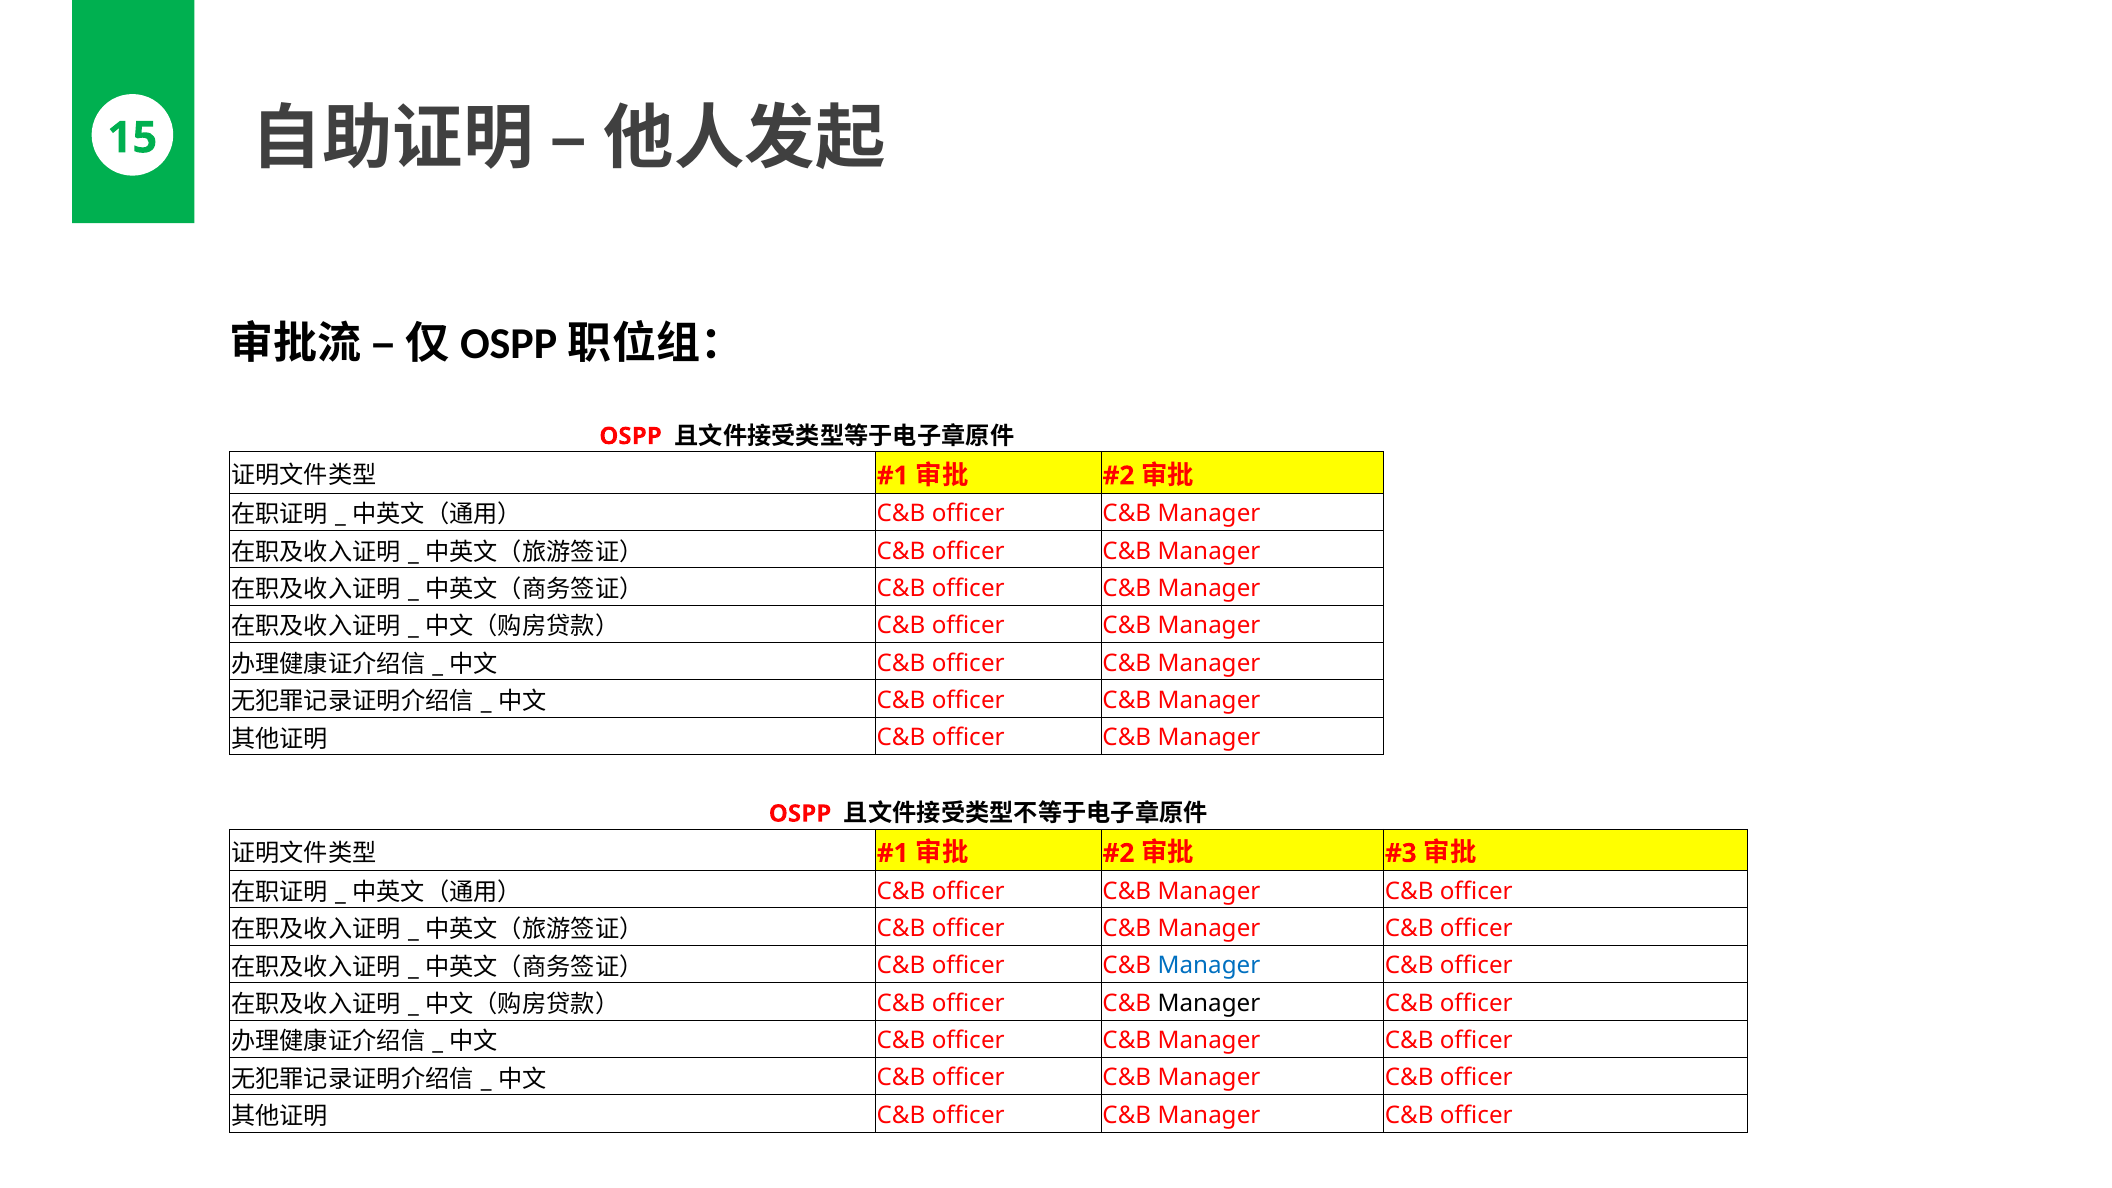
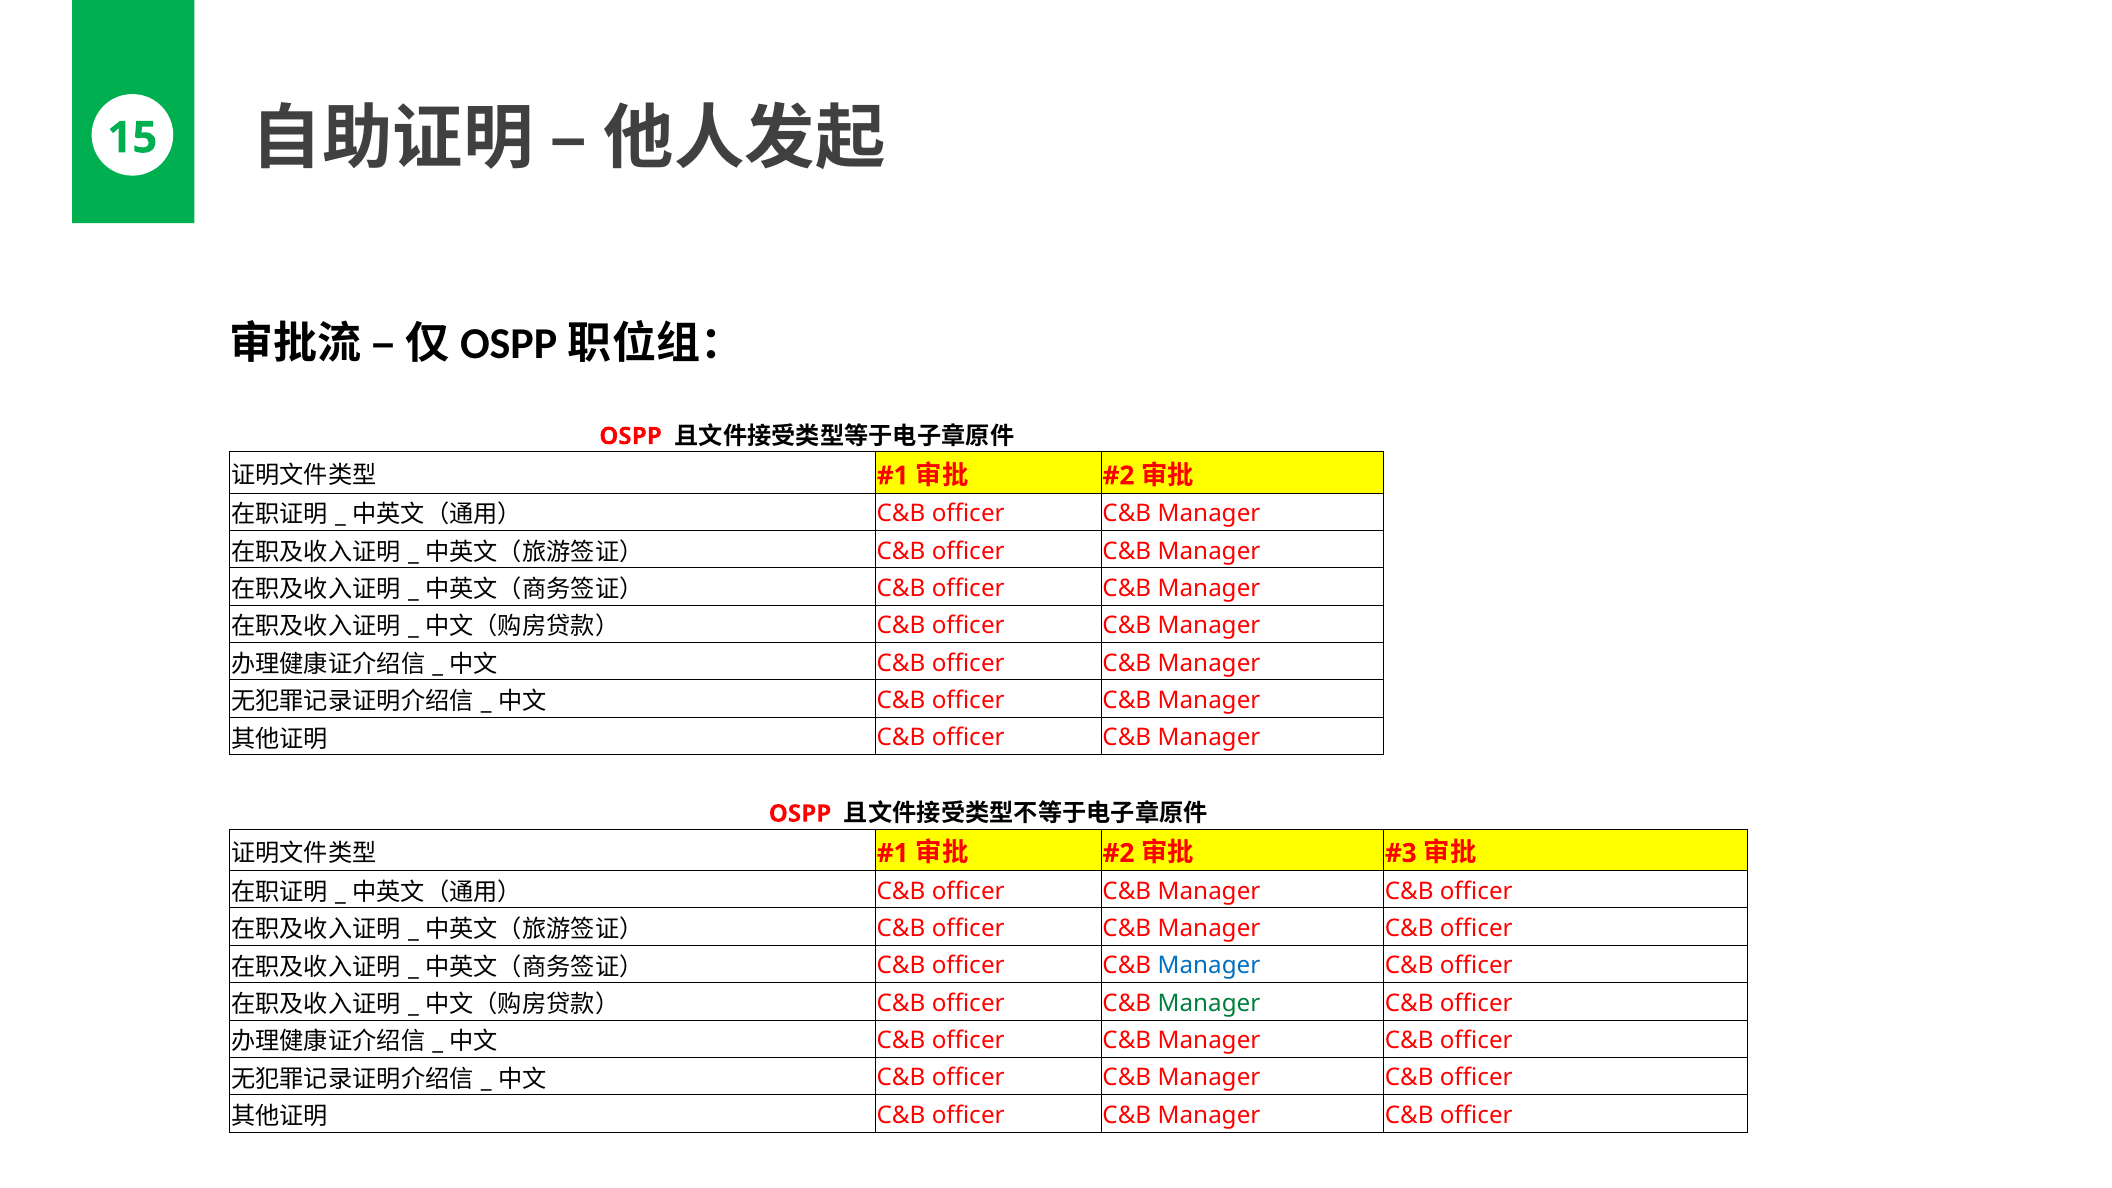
Manager at (1209, 1003) colour: black -> green
